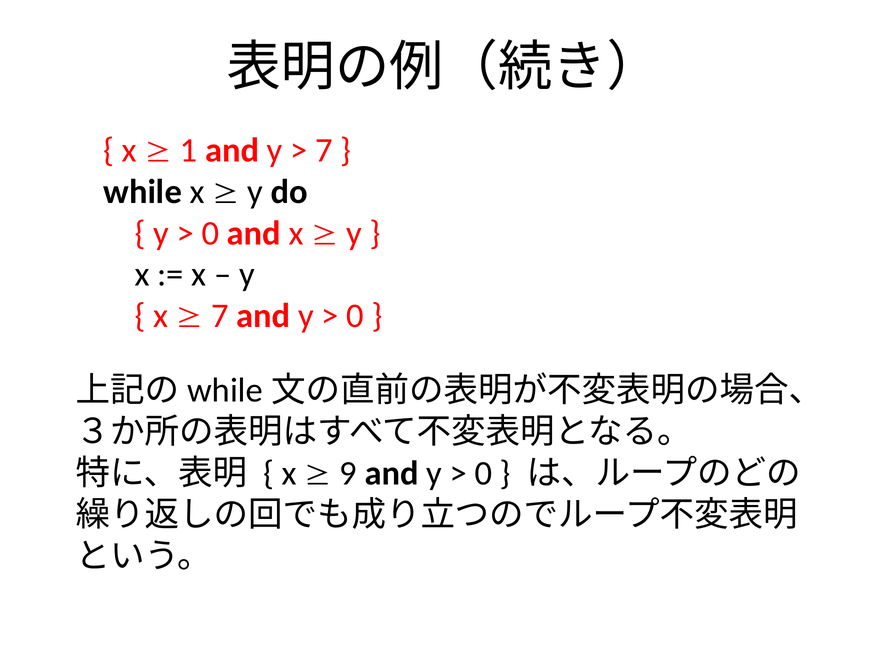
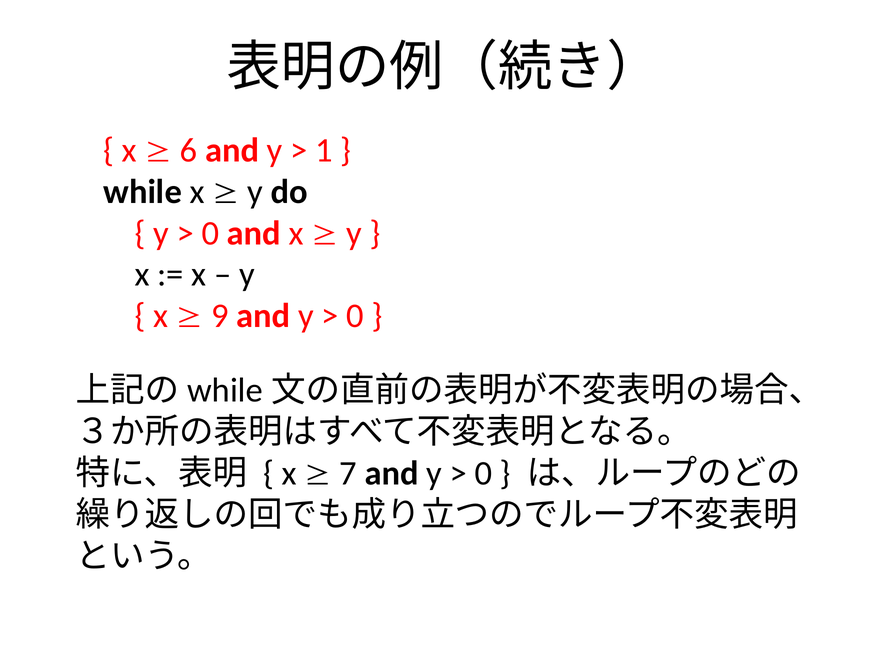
1: 1 -> 6
7 at (324, 150): 7 -> 1
7 at (220, 316): 7 -> 9
9: 9 -> 7
